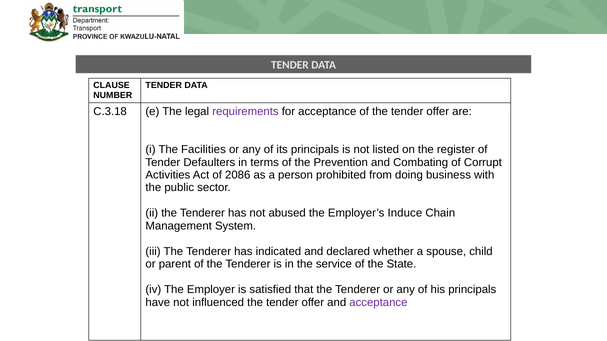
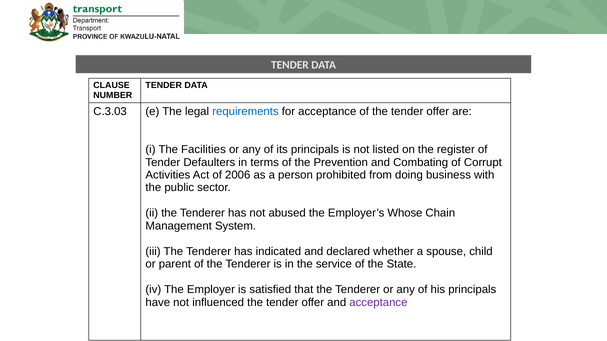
C.3.18: C.3.18 -> C.3.03
requirements colour: purple -> blue
2086: 2086 -> 2006
Induce: Induce -> Whose
